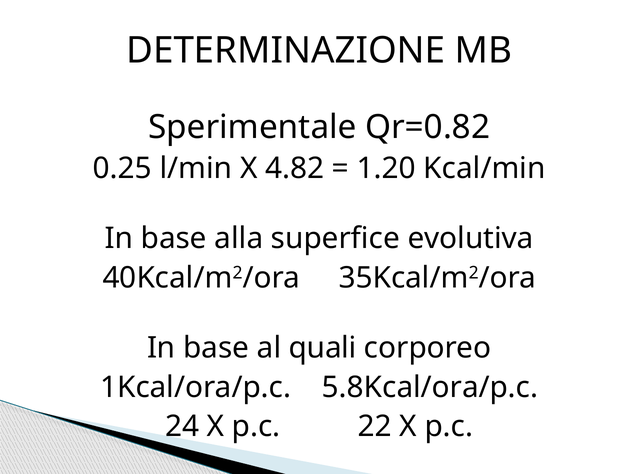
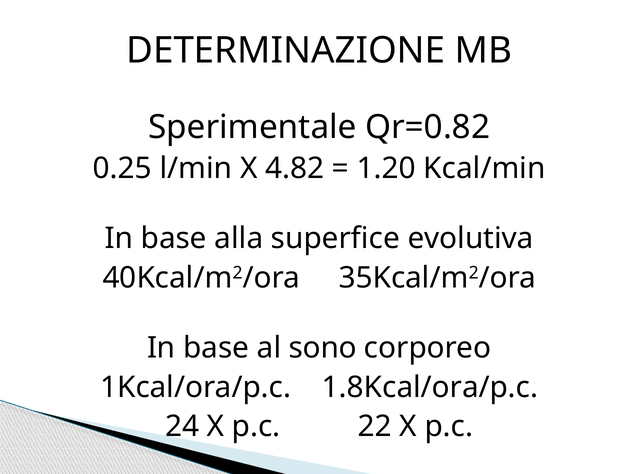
quali: quali -> sono
5.8Kcal/ora/p.c: 5.8Kcal/ora/p.c -> 1.8Kcal/ora/p.c
